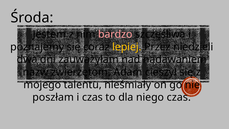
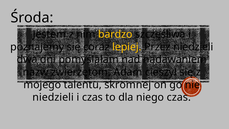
bardzo colour: pink -> yellow
zauważyłam: zauważyłam -> pomyślałam
nieśmiały: nieśmiały -> skromnej
poszłam at (53, 97): poszłam -> niedzieli
